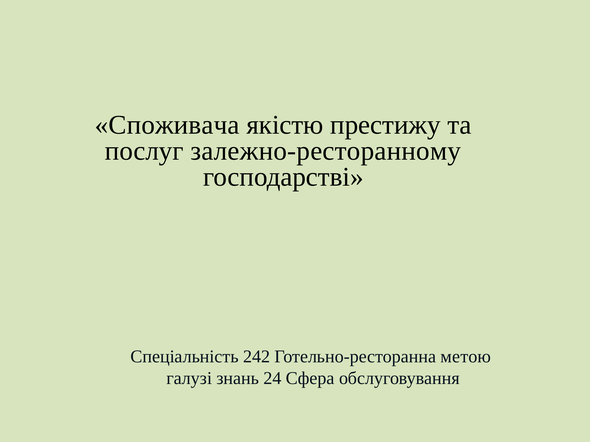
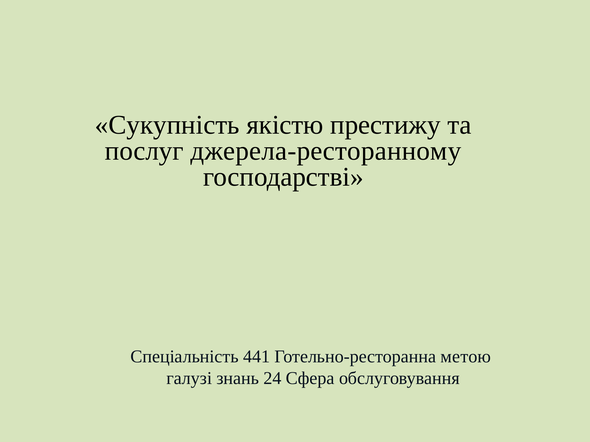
Споживача: Споживача -> Сукупність
залежно-ресторанному: залежно-ресторанному -> джерела-ресторанному
242: 242 -> 441
